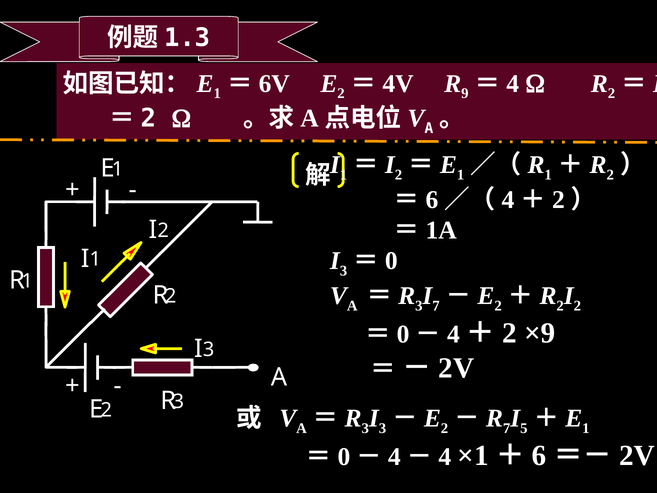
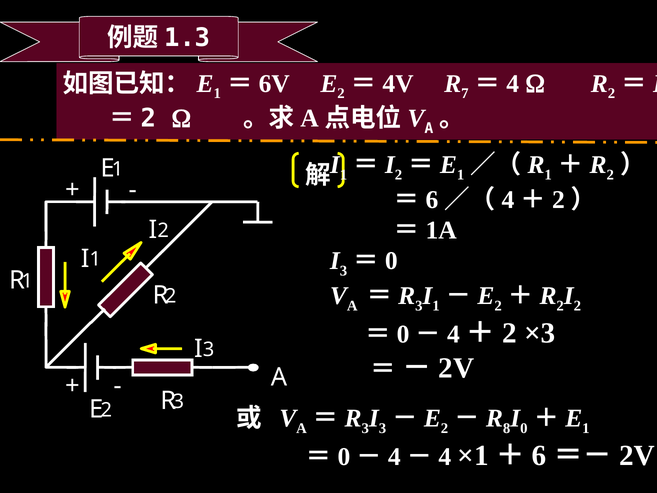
9: 9 -> 7
7 at (436, 306): 7 -> 1
×9: ×9 -> ×3
R 7: 7 -> 8
I 5: 5 -> 0
